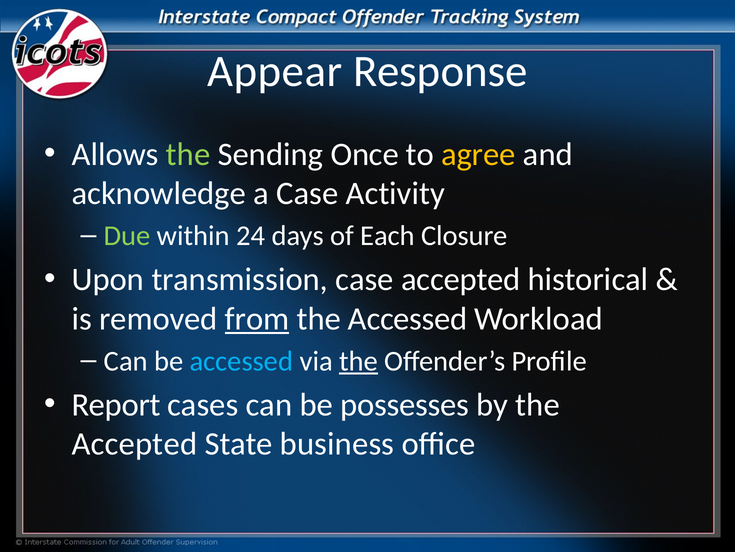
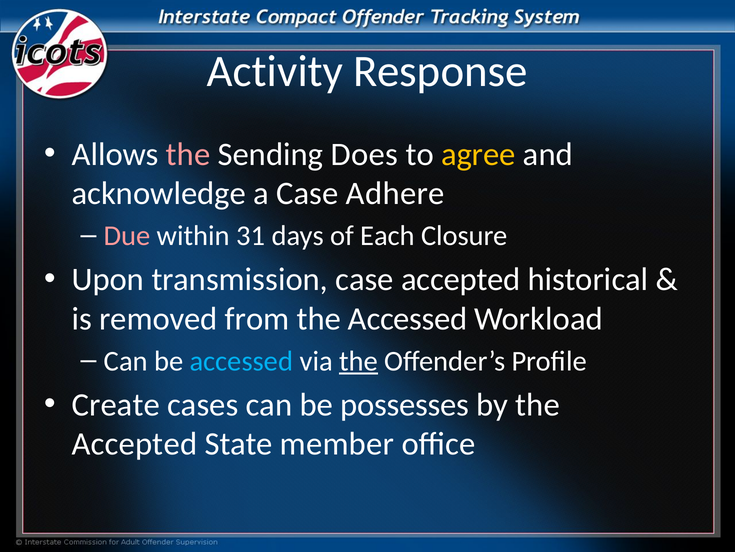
Appear: Appear -> Activity
the at (188, 154) colour: light green -> pink
Once: Once -> Does
Activity: Activity -> Adhere
Due colour: light green -> pink
24: 24 -> 31
from underline: present -> none
Report: Report -> Create
business: business -> member
